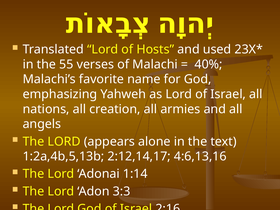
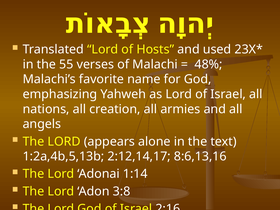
40%: 40% -> 48%
4:6,13,16: 4:6,13,16 -> 8:6,13,16
3:3: 3:3 -> 3:8
